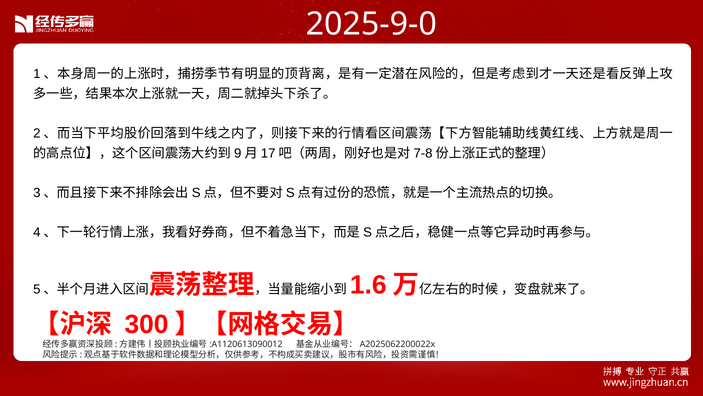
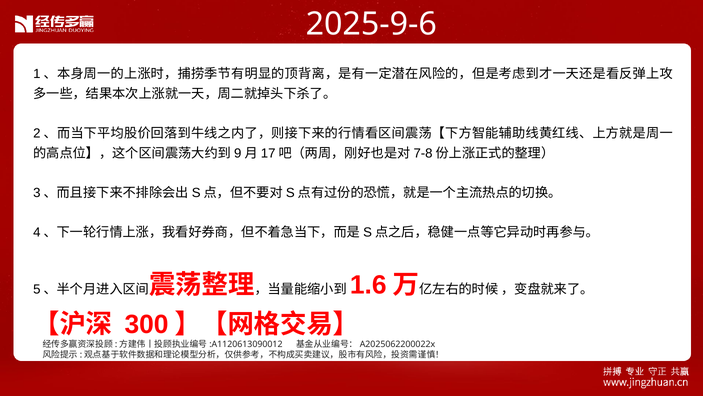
2025-9-0: 2025-9-0 -> 2025-9-6
